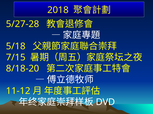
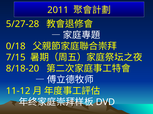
2018: 2018 -> 2011
5/18: 5/18 -> 0/18
